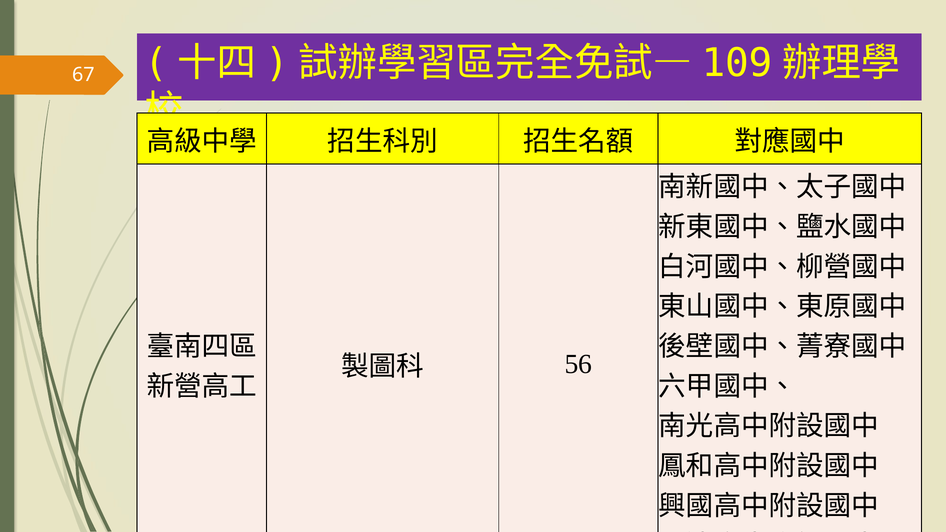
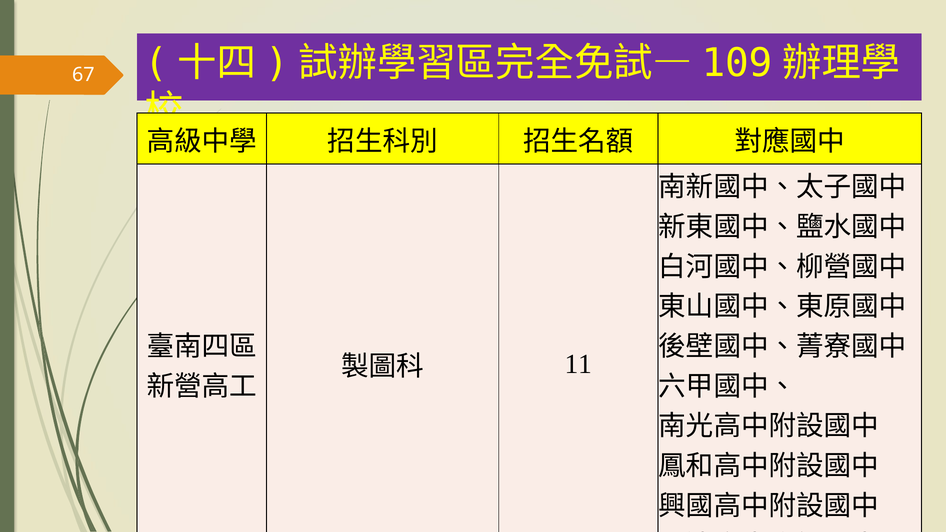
56: 56 -> 11
